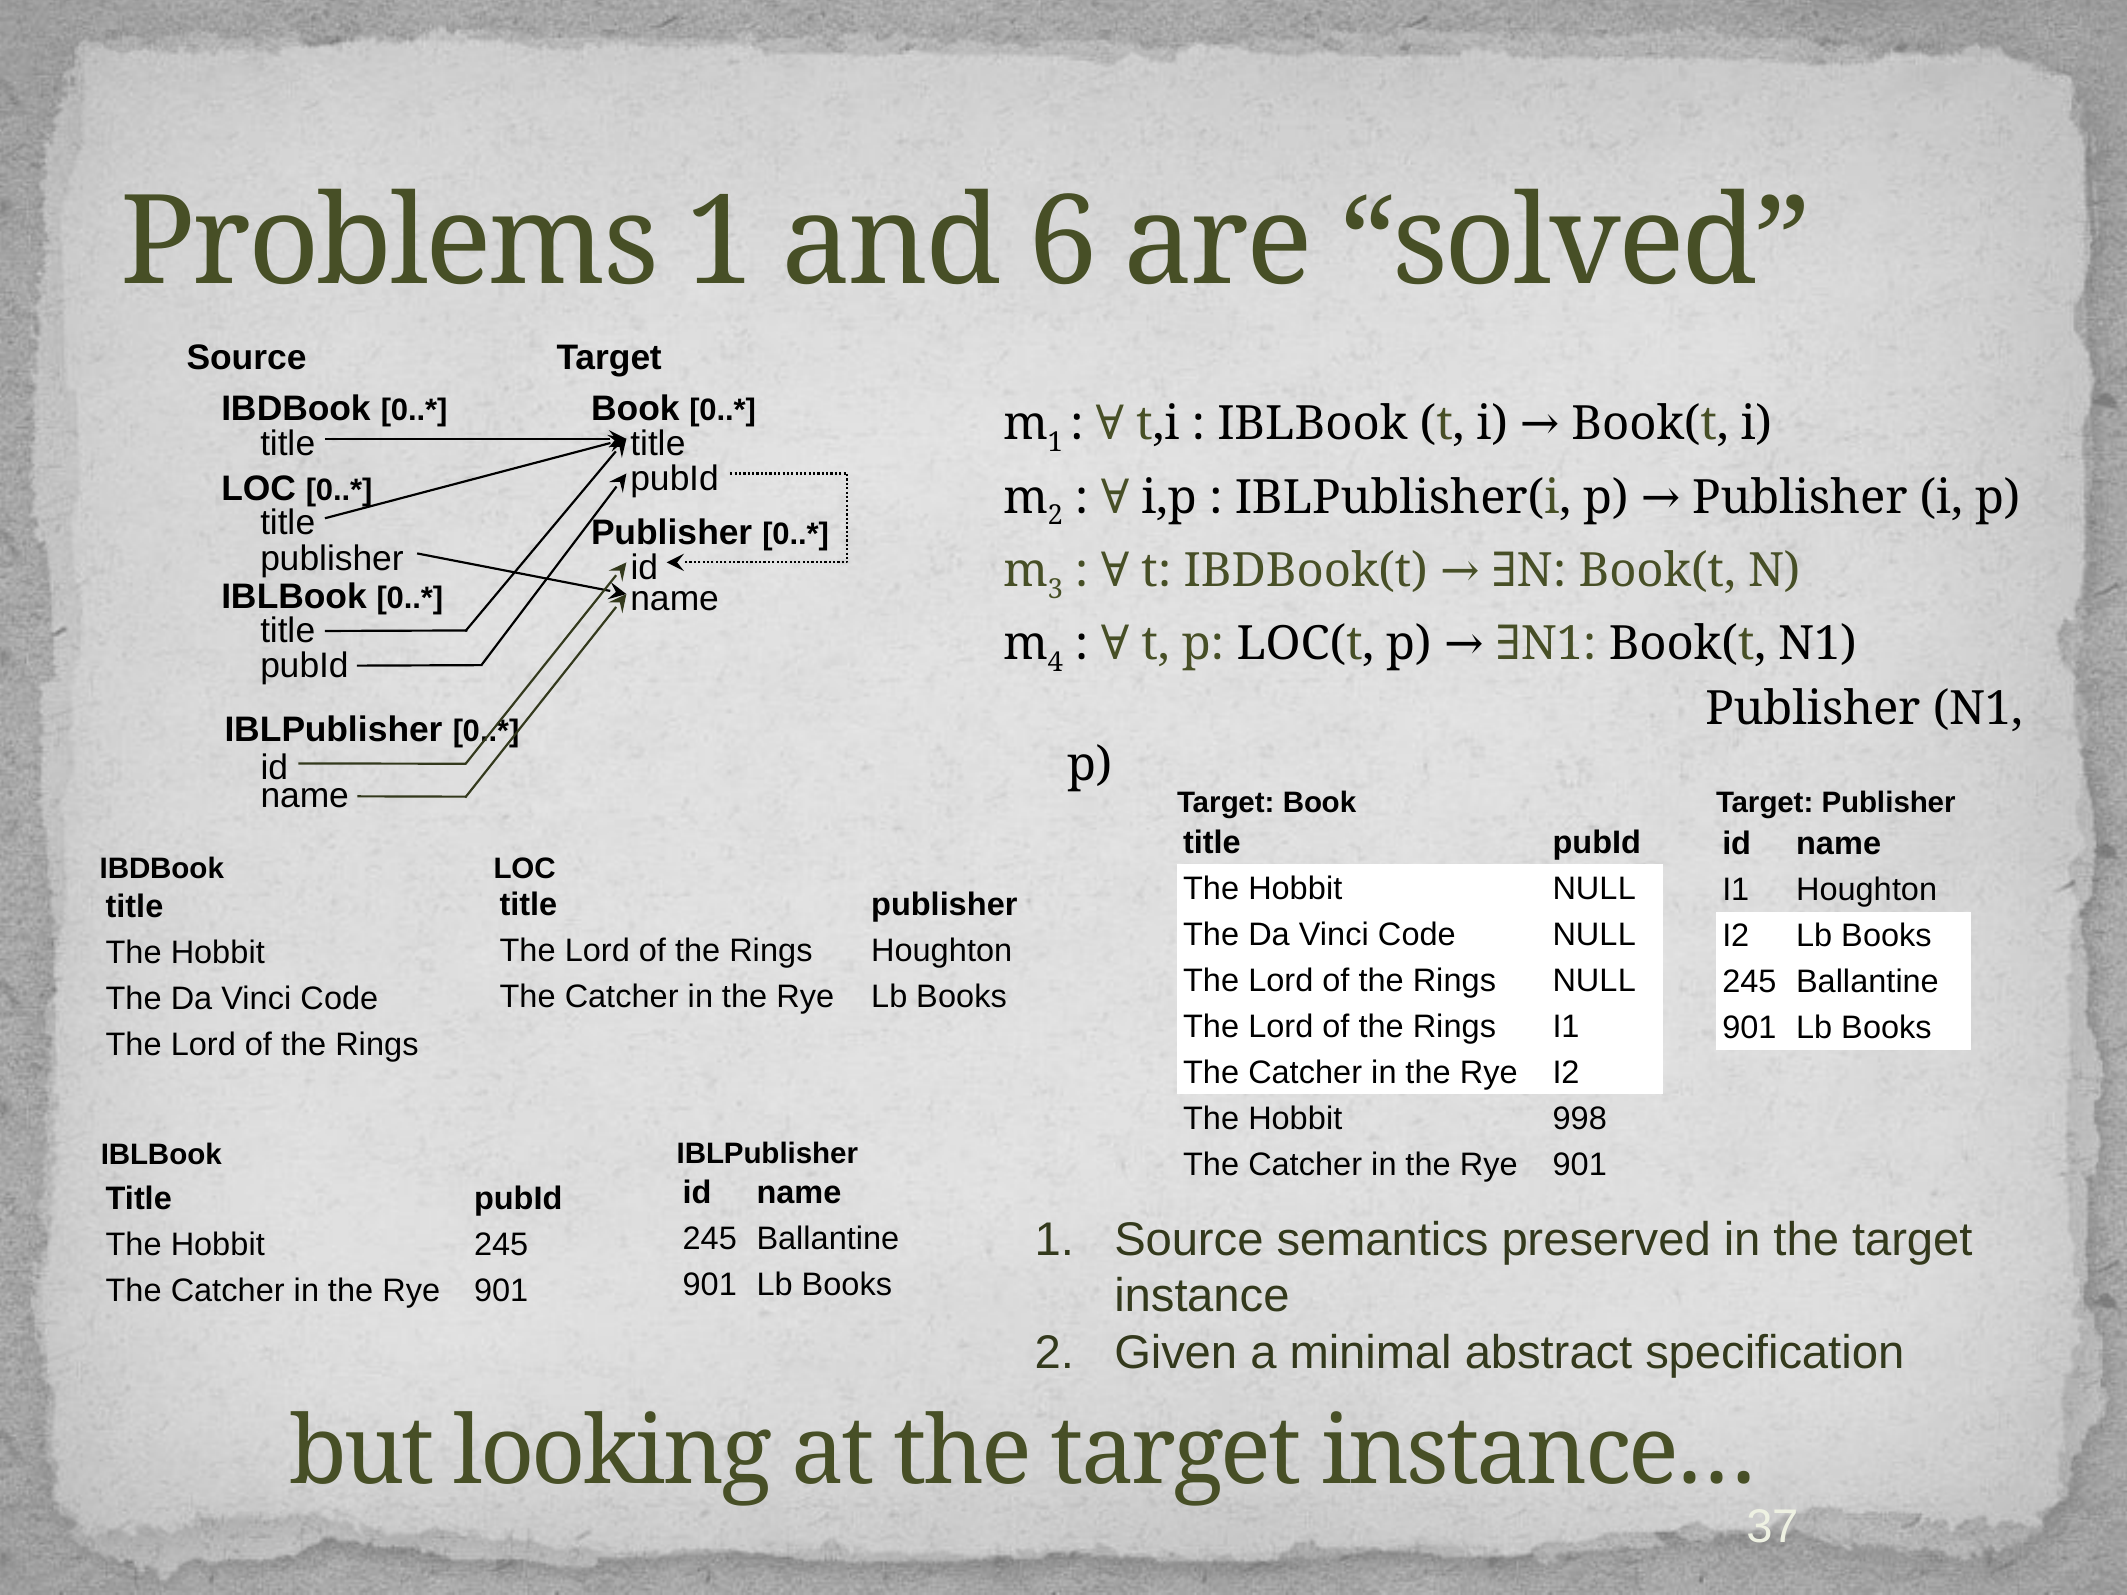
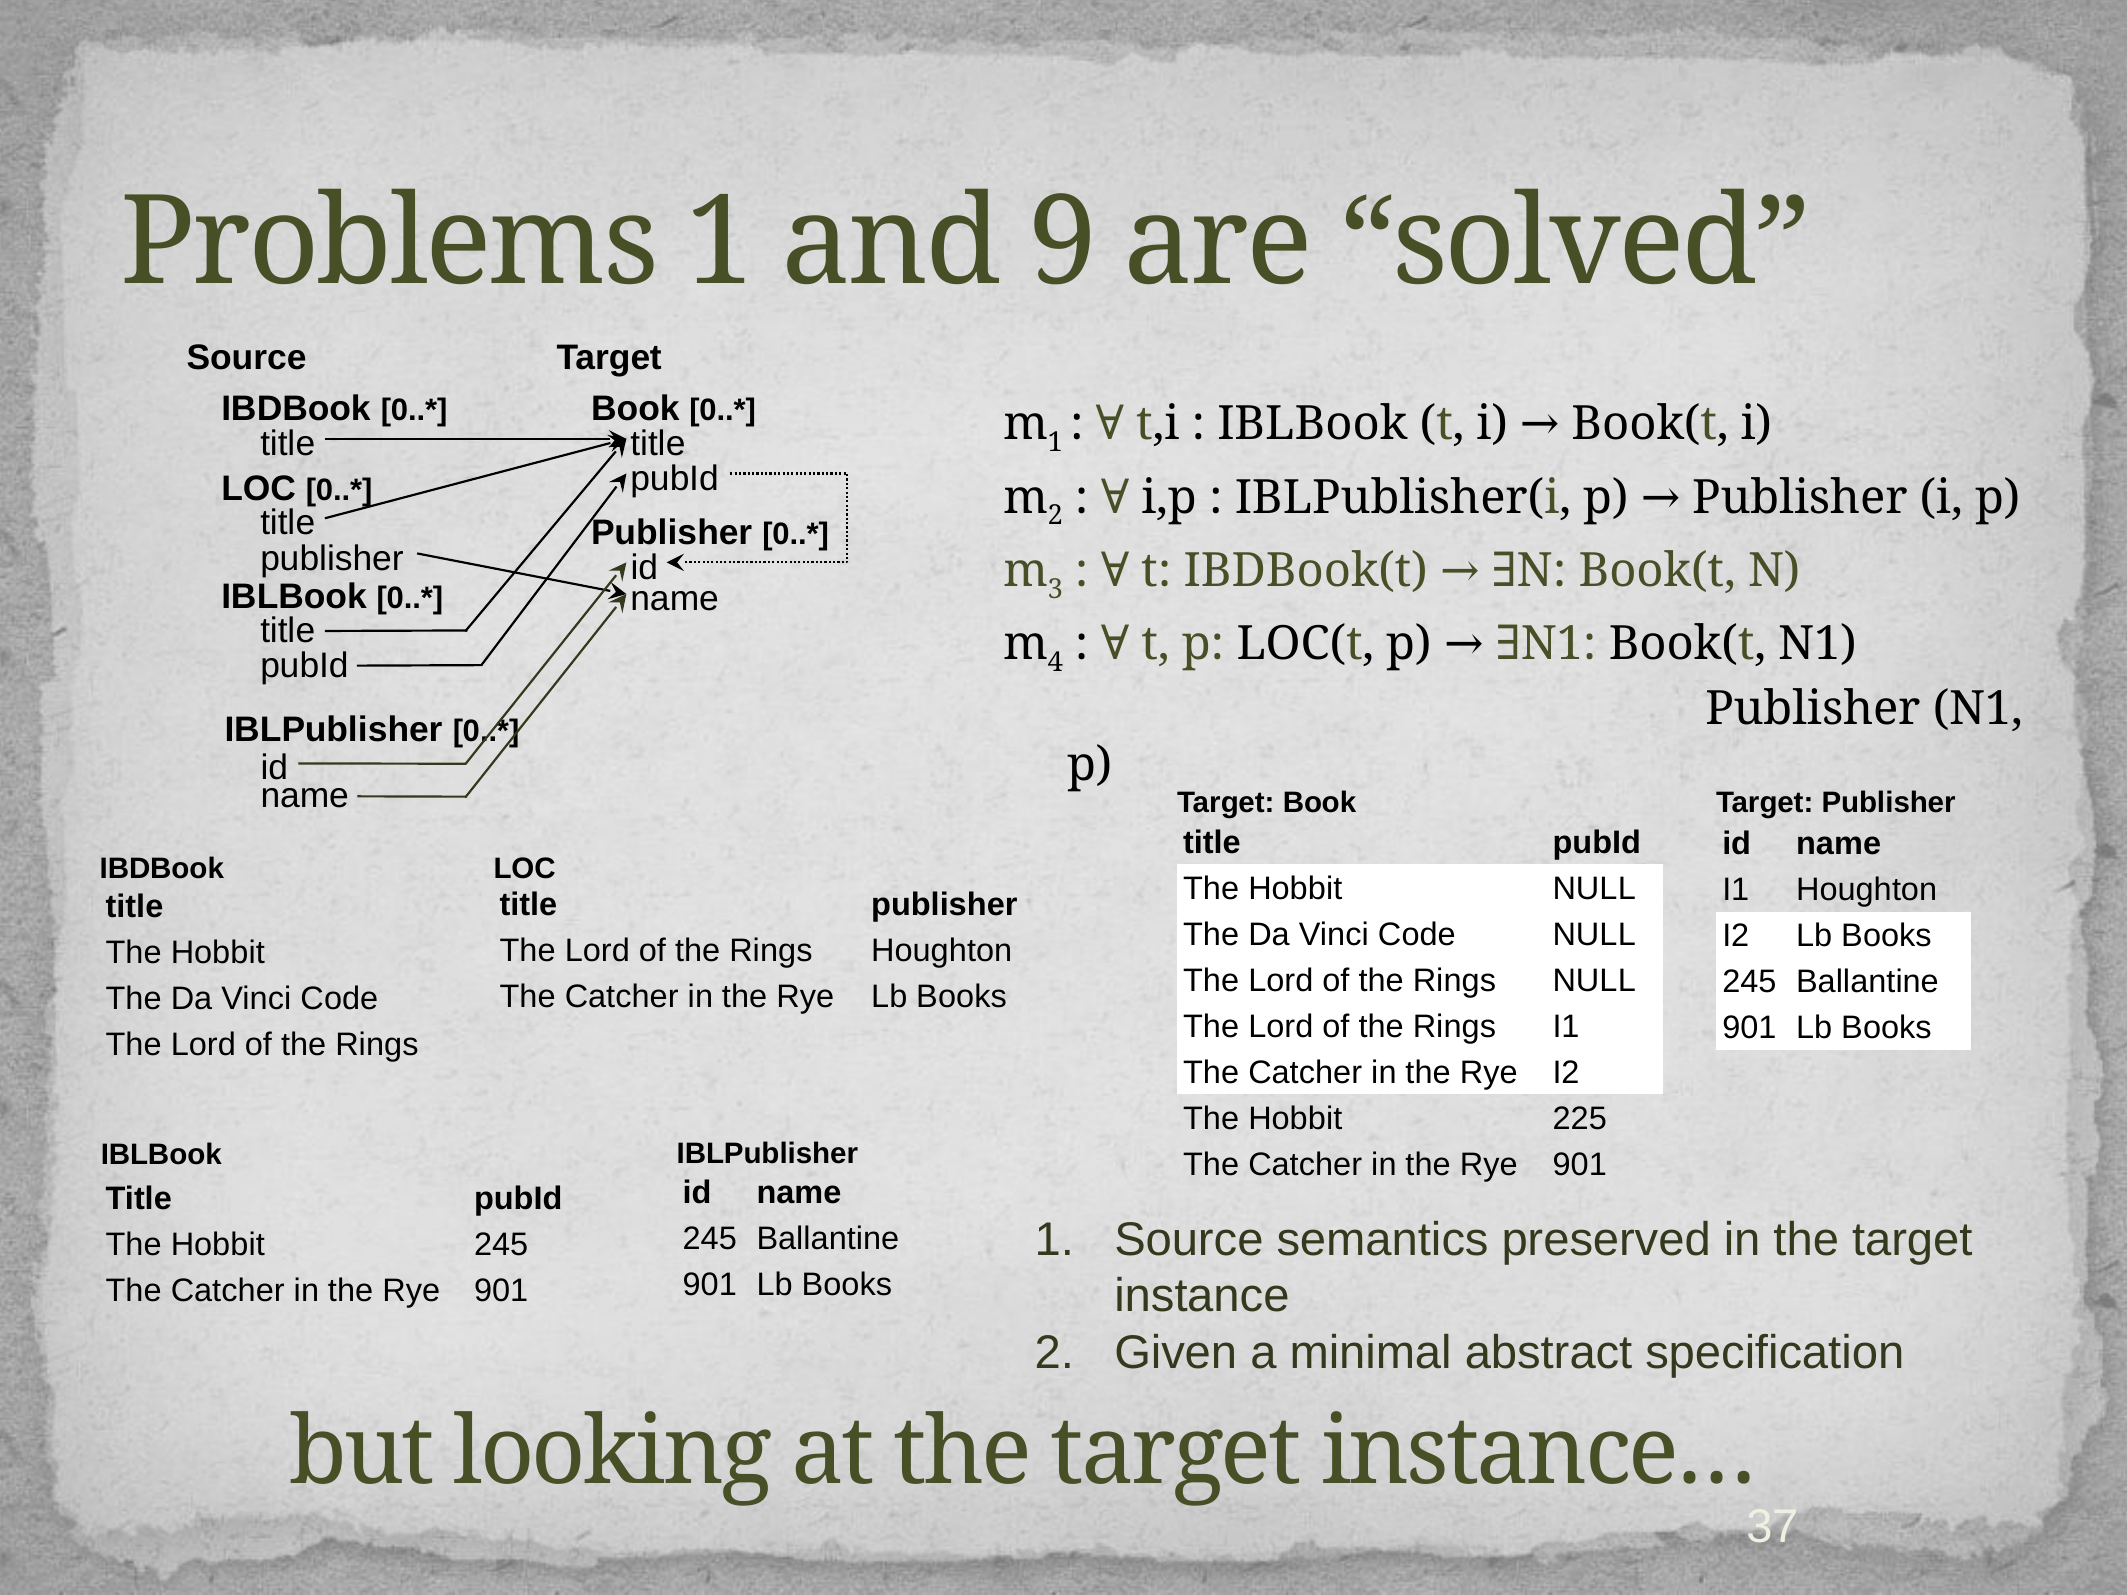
6: 6 -> 9
998: 998 -> 225
